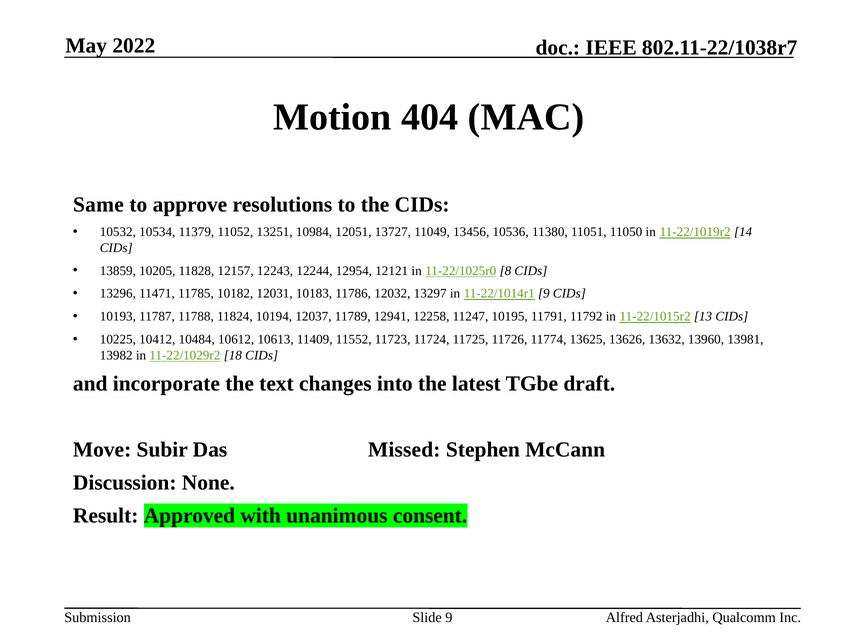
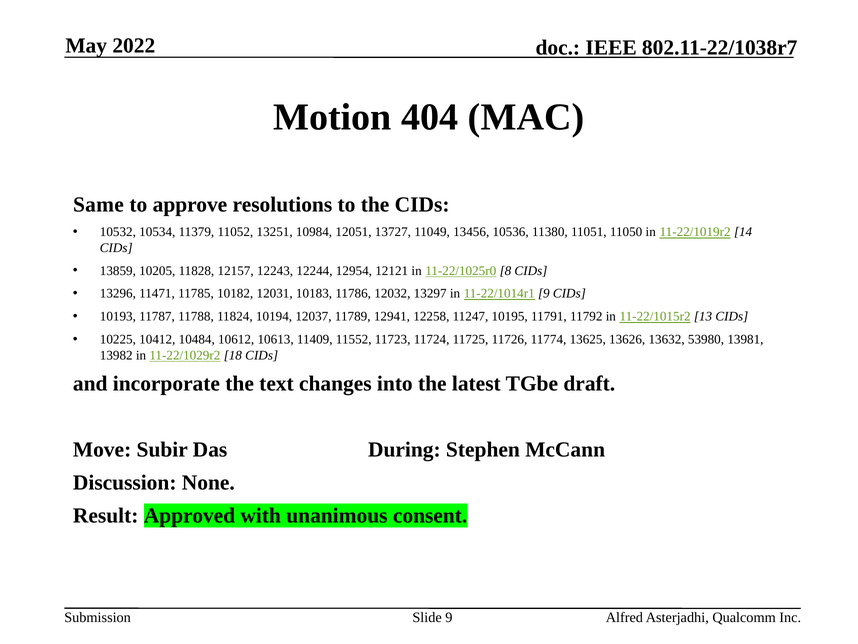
13960: 13960 -> 53980
Missed: Missed -> During
